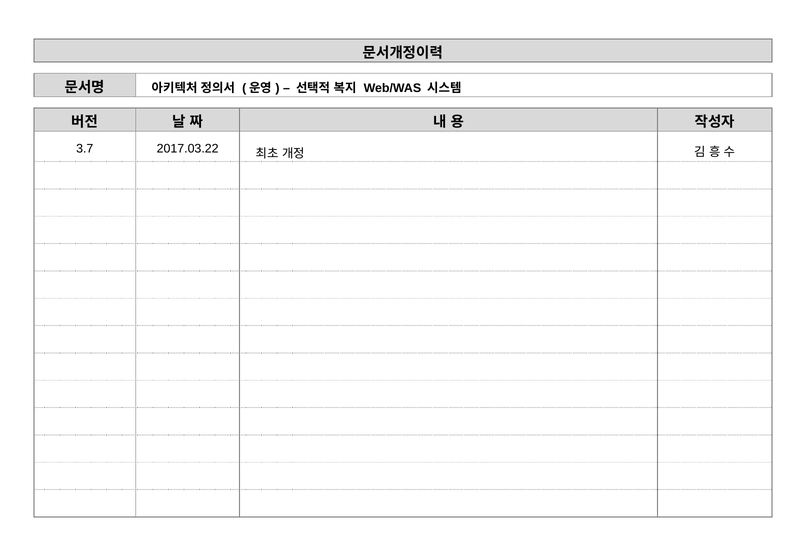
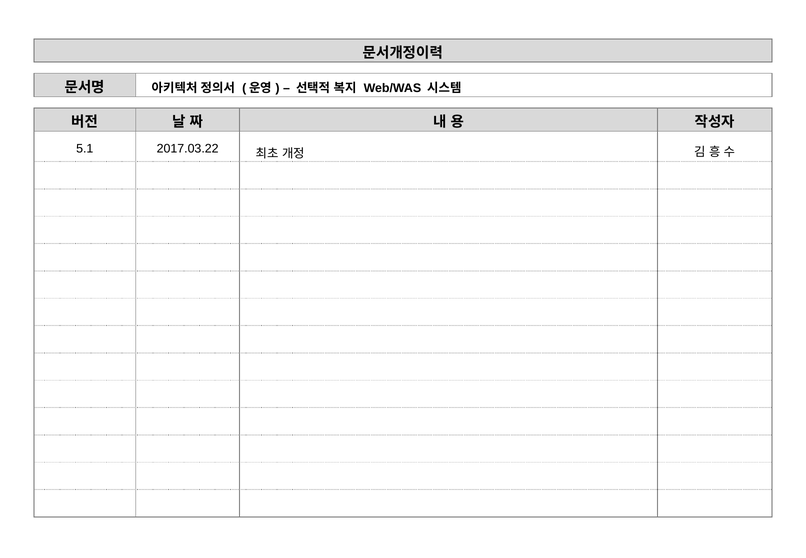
3.7: 3.7 -> 5.1
